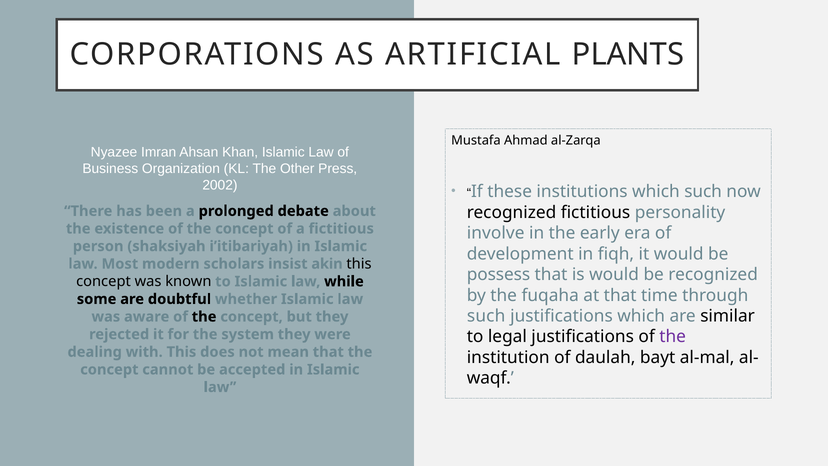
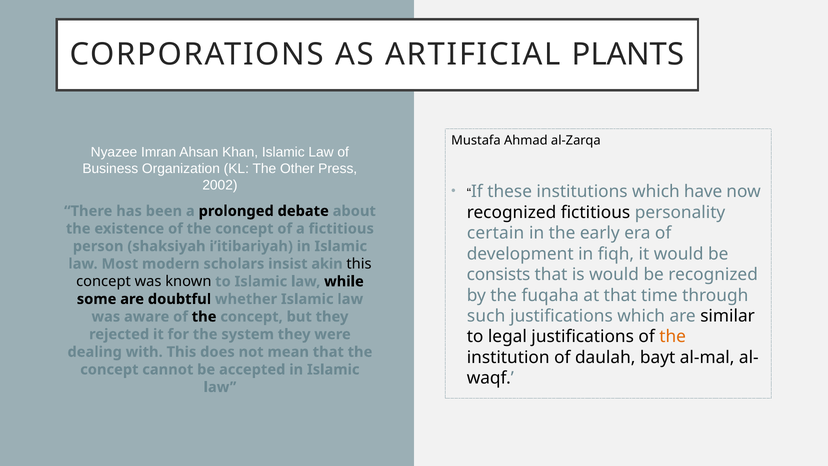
which such: such -> have
involve: involve -> certain
possess: possess -> consists
the at (673, 337) colour: purple -> orange
